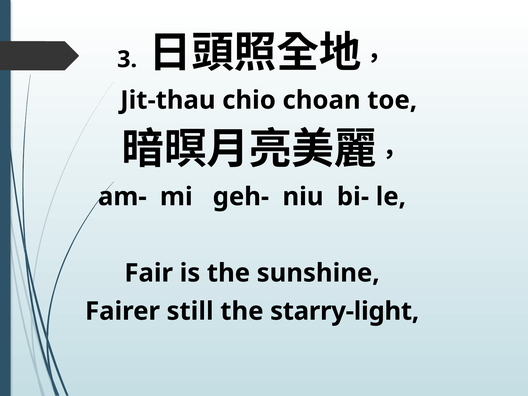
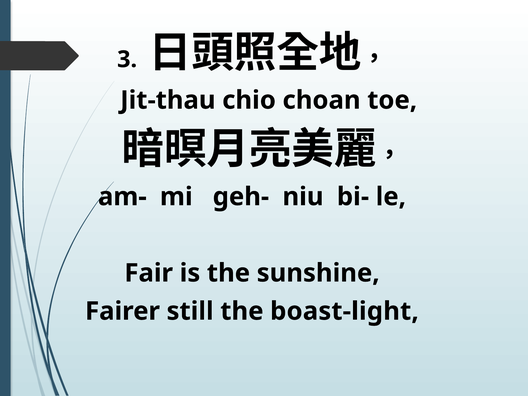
starry-light: starry-light -> boast-light
